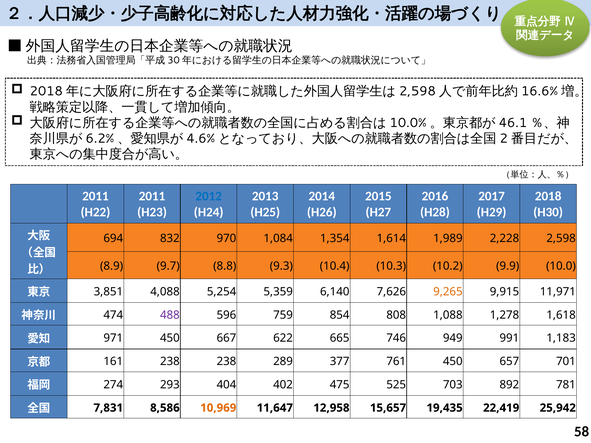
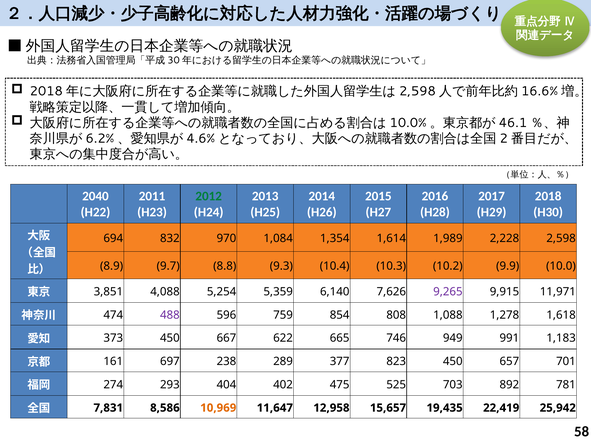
2011 at (95, 196): 2011 -> 2040
2012 colour: blue -> green
9,265 colour: orange -> purple
971: 971 -> 373
161 238: 238 -> 697
761: 761 -> 823
